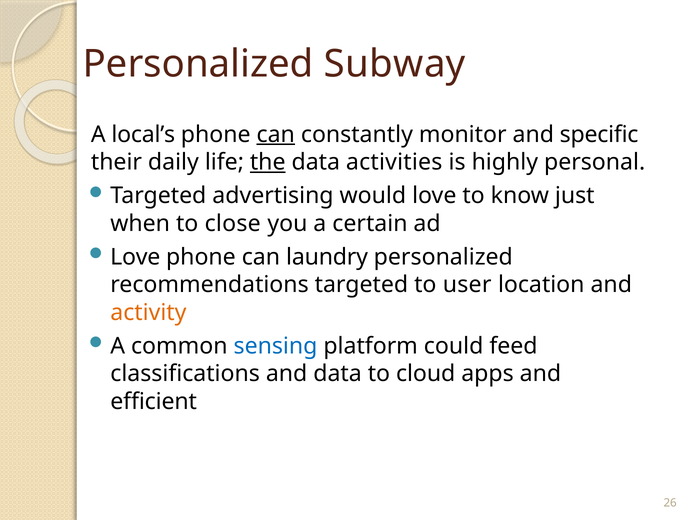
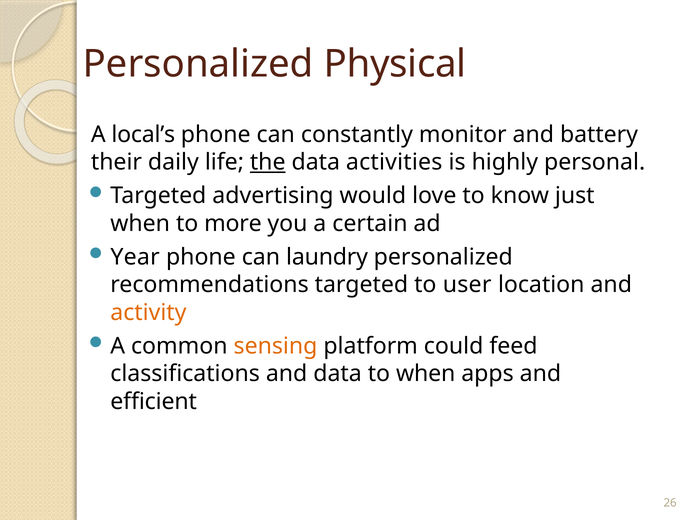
Subway: Subway -> Physical
can at (276, 134) underline: present -> none
specific: specific -> battery
close: close -> more
Love at (135, 257): Love -> Year
sensing colour: blue -> orange
to cloud: cloud -> when
